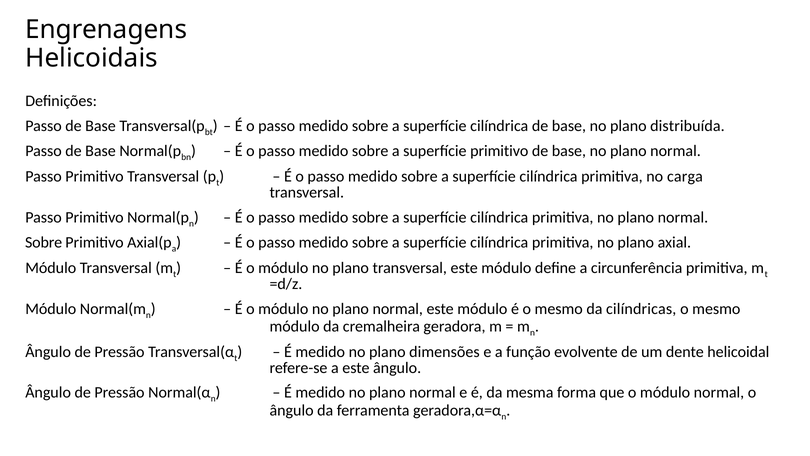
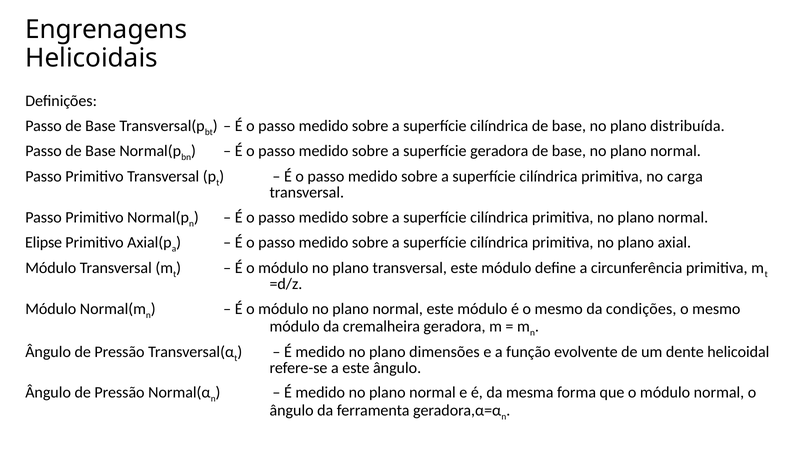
superfície primitivo: primitivo -> geradora
Sobre at (44, 242): Sobre -> Elipse
cilíndricas: cilíndricas -> condições
